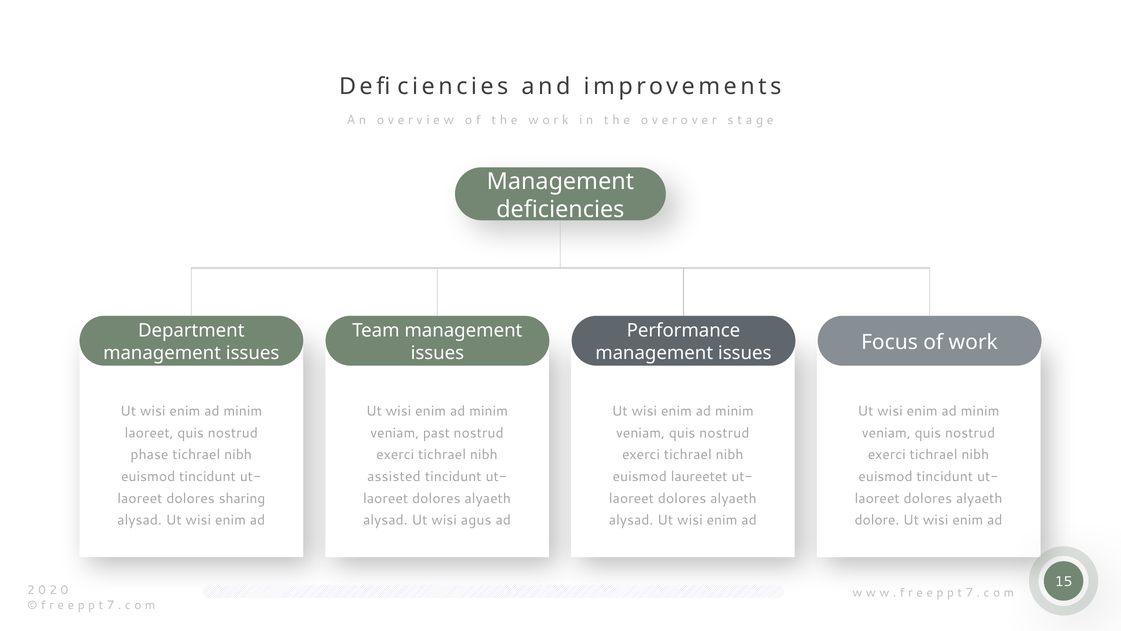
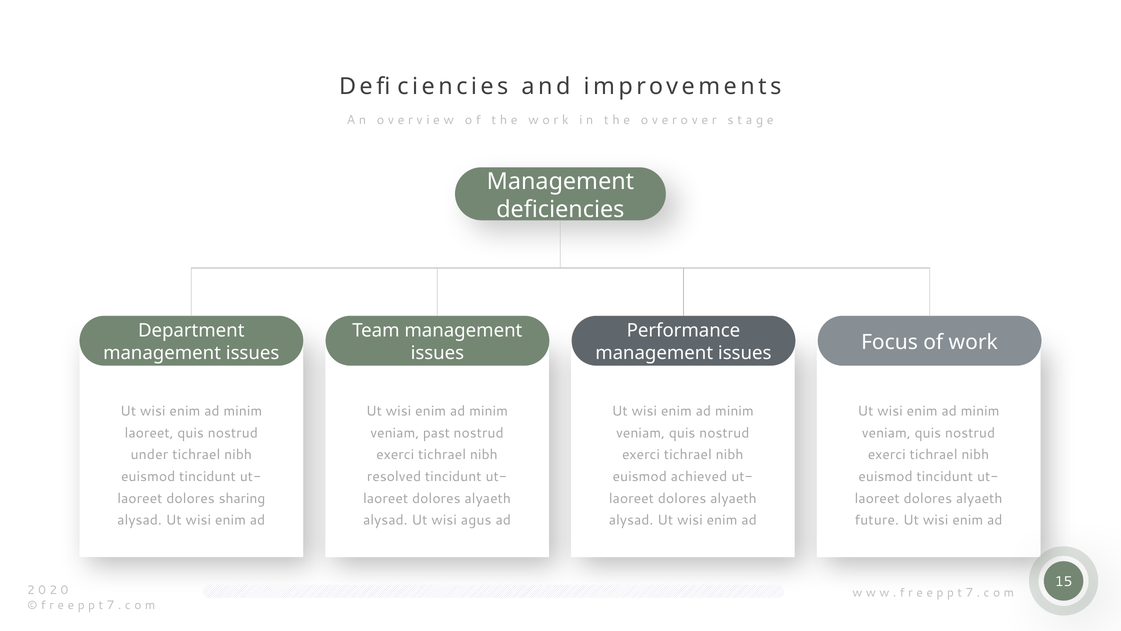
phase: phase -> under
assisted: assisted -> resolved
laureetet: laureetet -> achieved
dolore: dolore -> future
